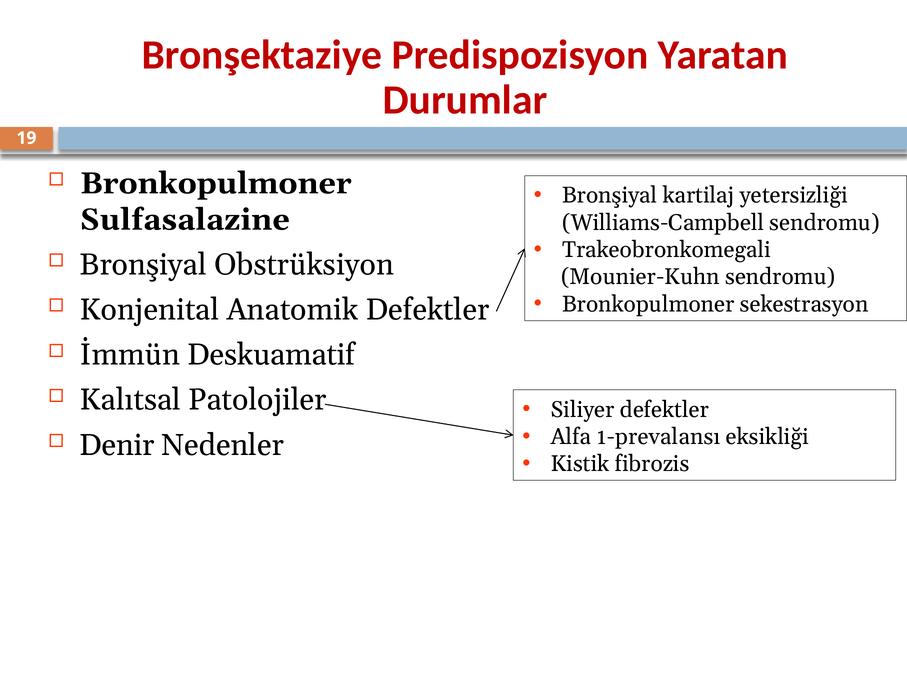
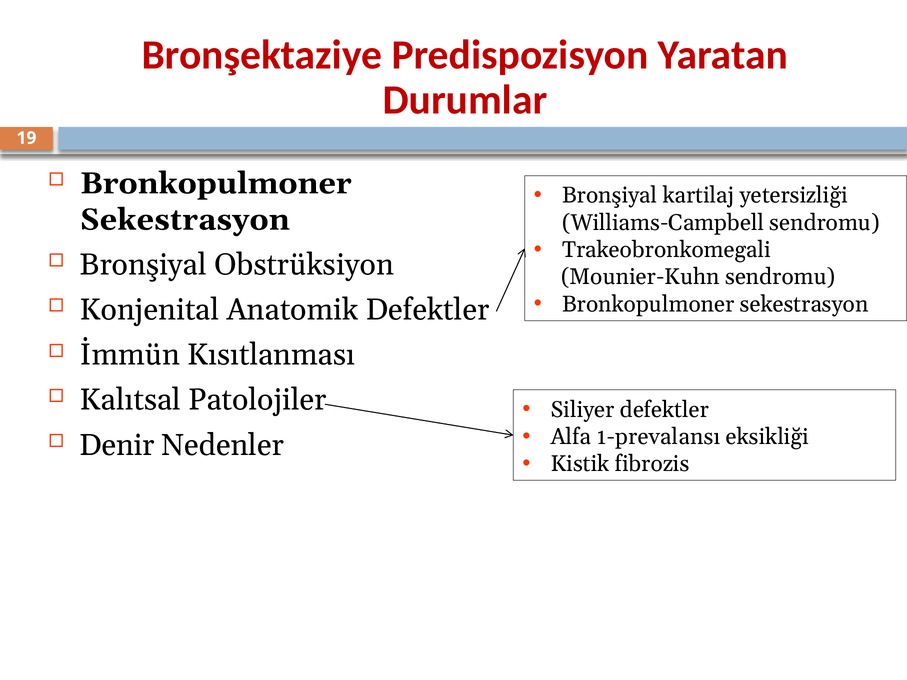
Sulfasalazine at (185, 220): Sulfasalazine -> Sekestrasyon
Deskuamatif: Deskuamatif -> Kısıtlanması
